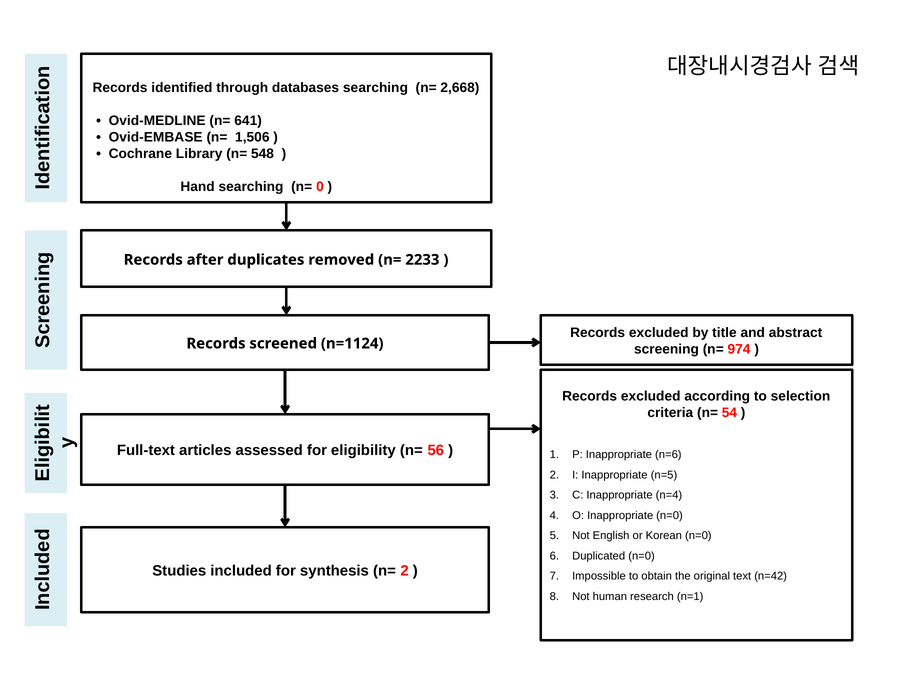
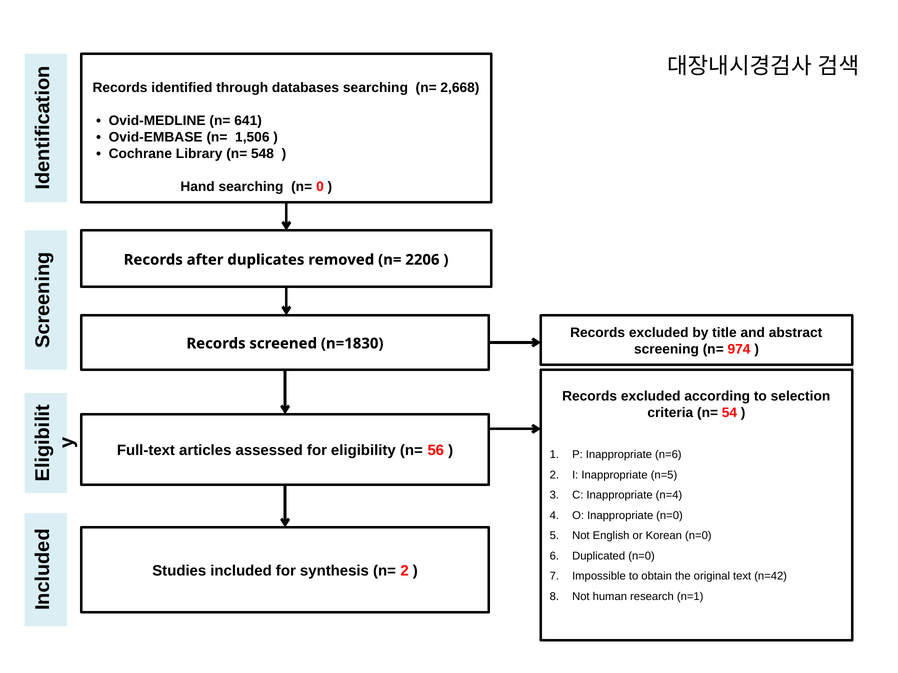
2233: 2233 -> 2206
n=1124: n=1124 -> n=1830
